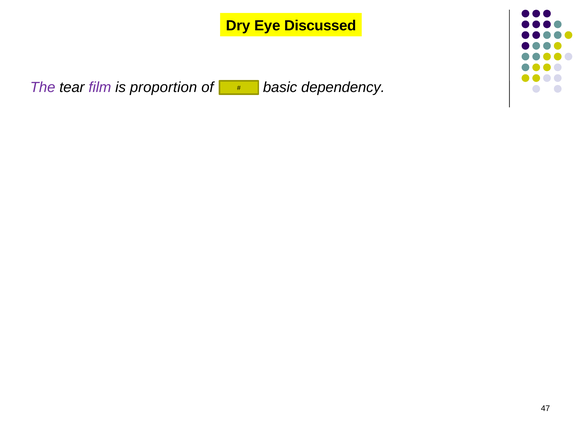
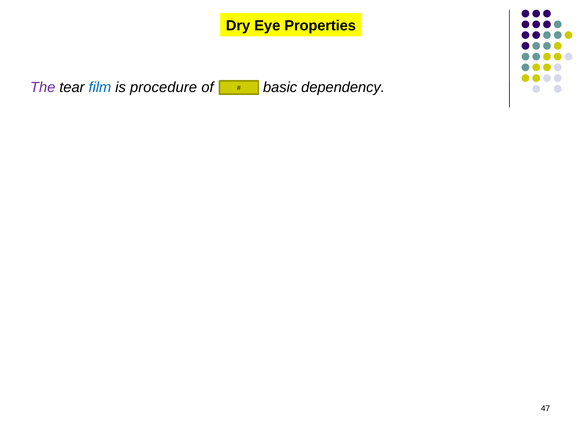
Discussed: Discussed -> Properties
film colour: purple -> blue
proportion: proportion -> procedure
